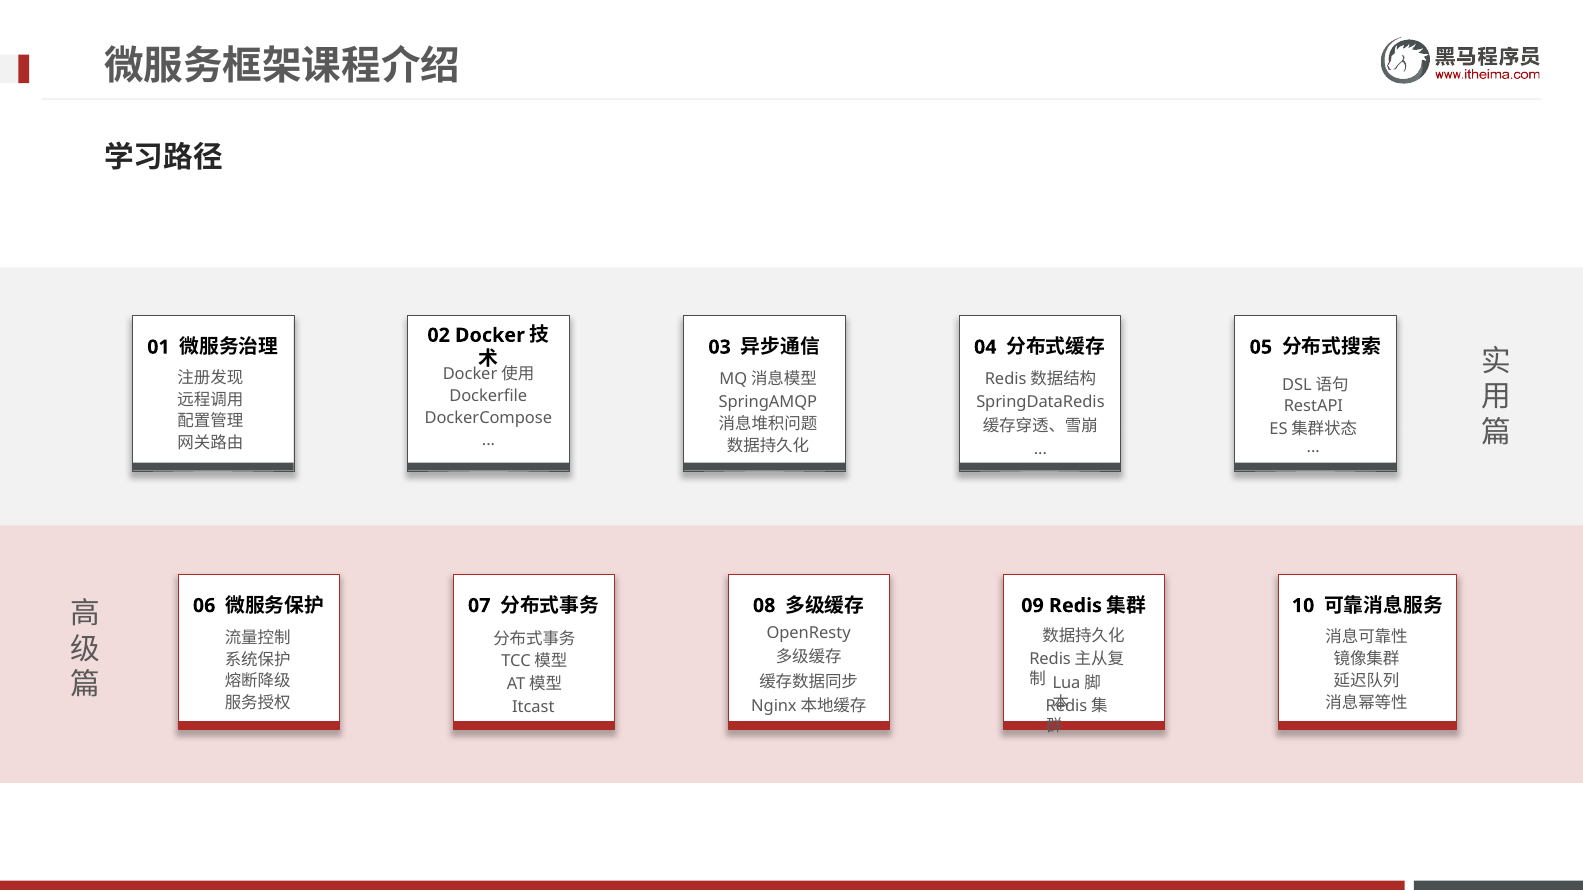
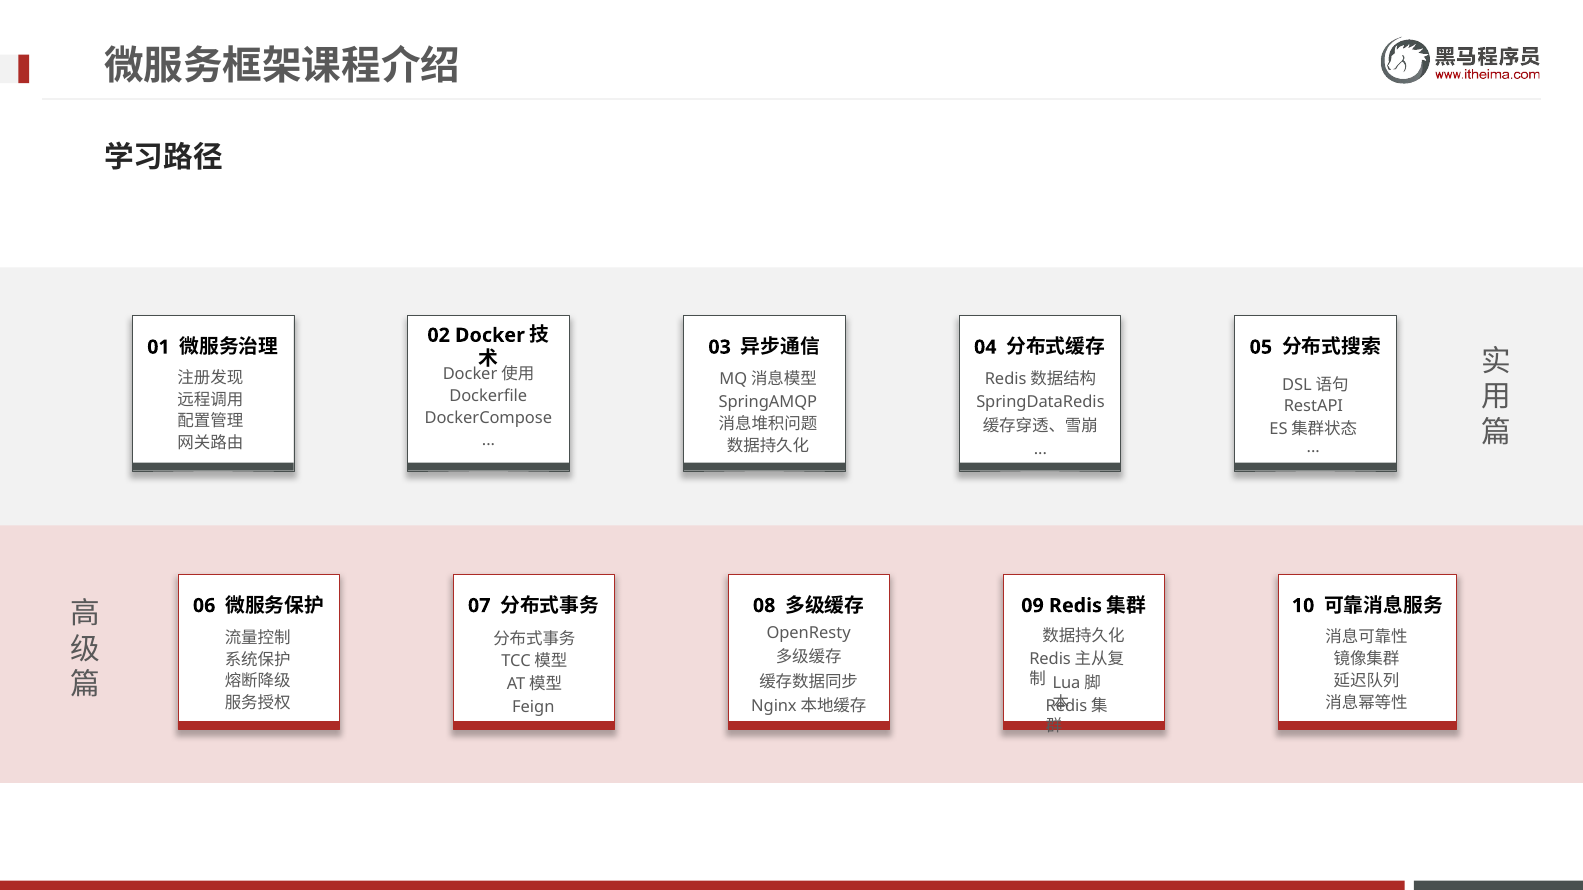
Itcast: Itcast -> Feign
